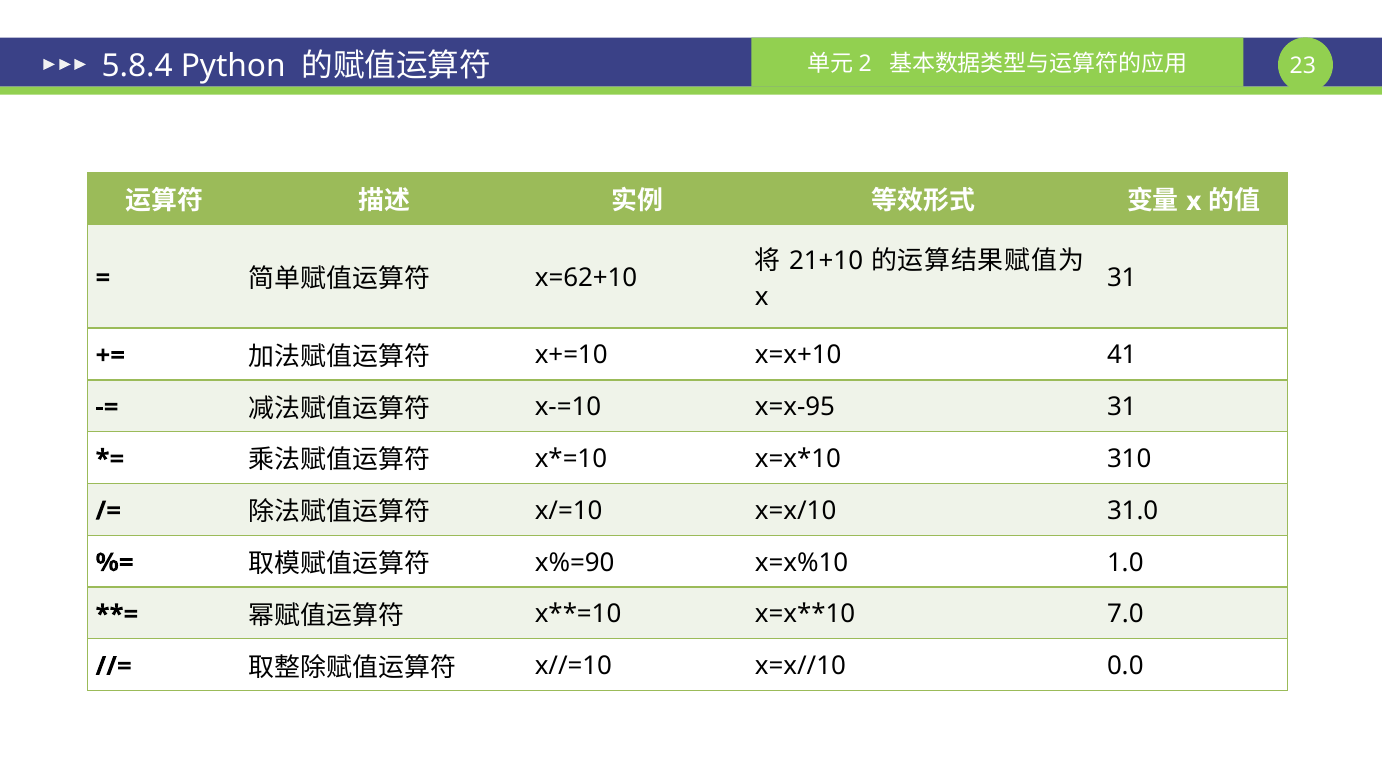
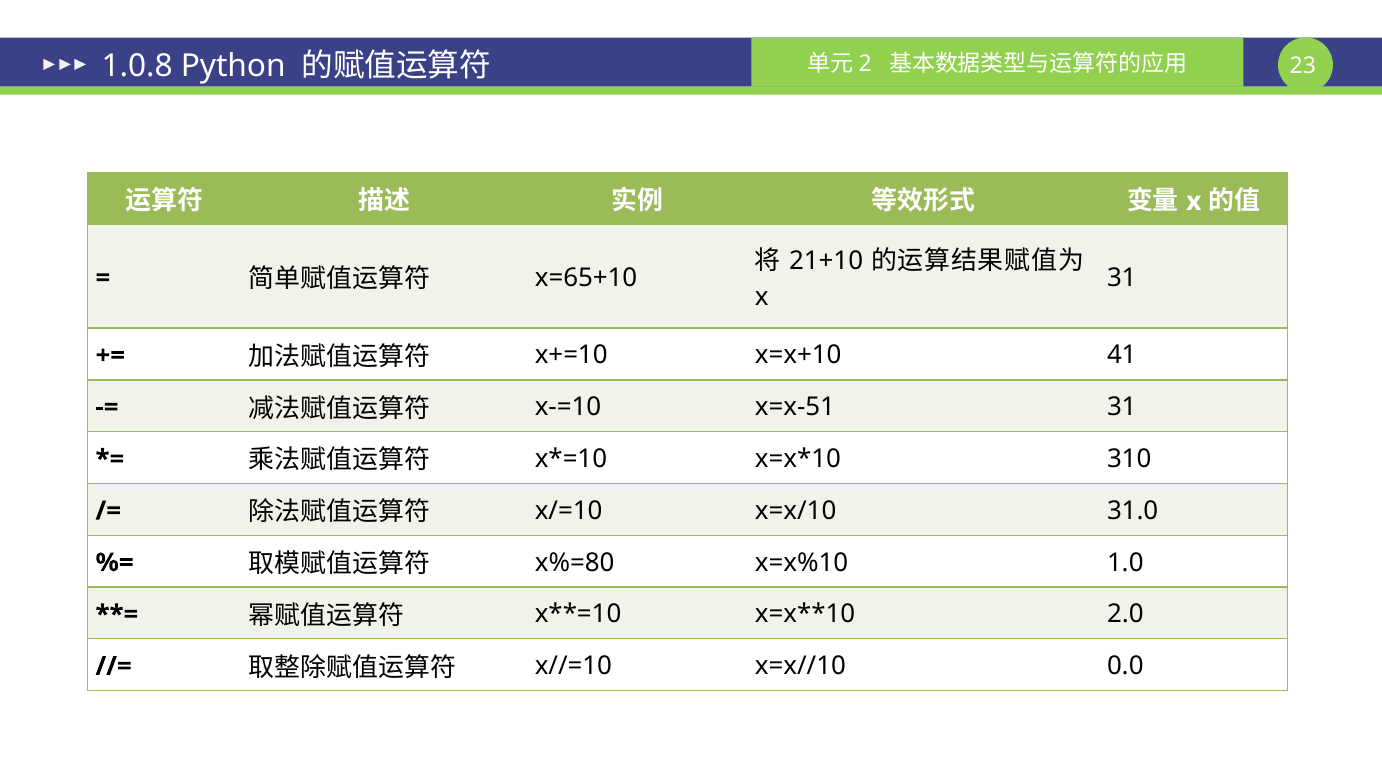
5.8.4: 5.8.4 -> 1.0.8
x=62+10: x=62+10 -> x=65+10
x=x-95: x=x-95 -> x=x-51
x%=90: x%=90 -> x%=80
7.0: 7.0 -> 2.0
